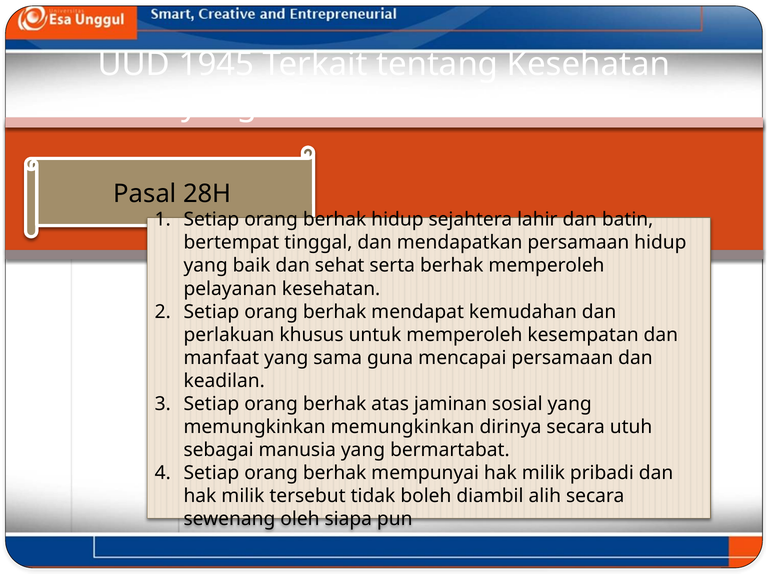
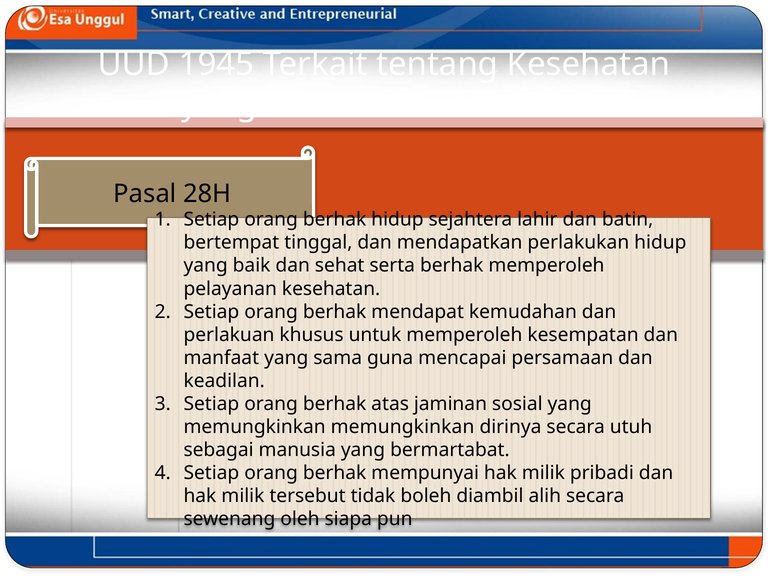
mendapatkan persamaan: persamaan -> perlakukan
